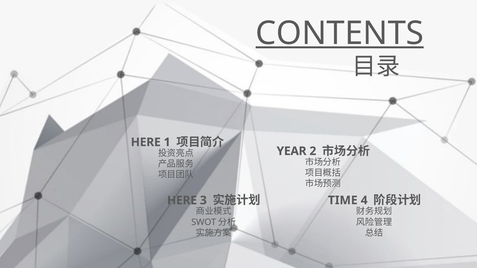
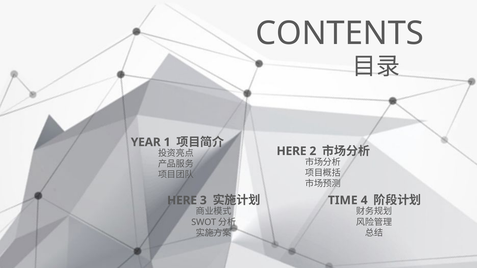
CONTENTS underline: present -> none
HERE at (146, 142): HERE -> YEAR
YEAR at (292, 151): YEAR -> HERE
